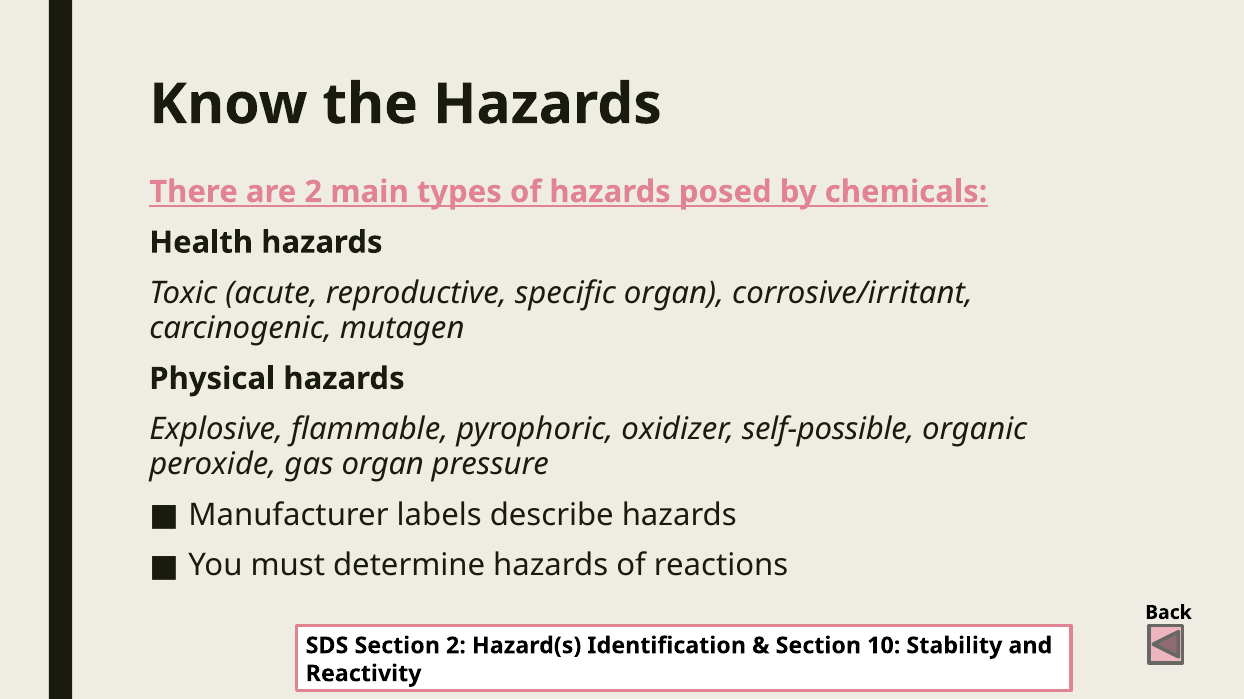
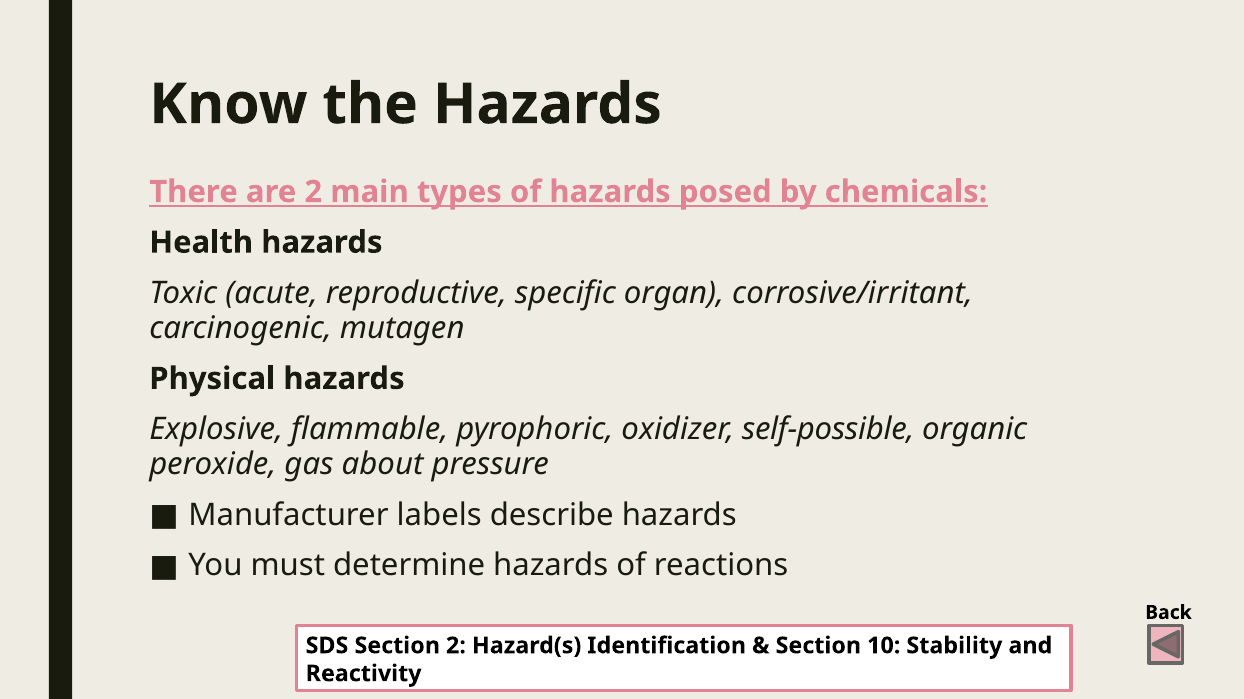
gas organ: organ -> about
